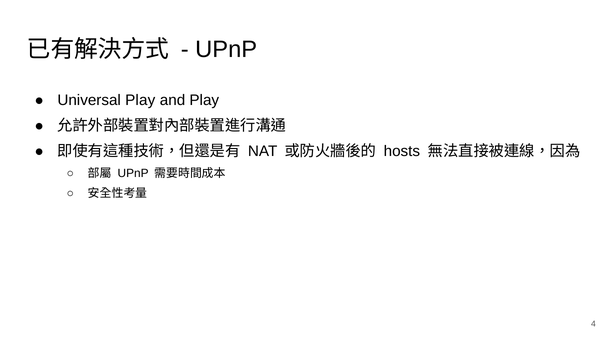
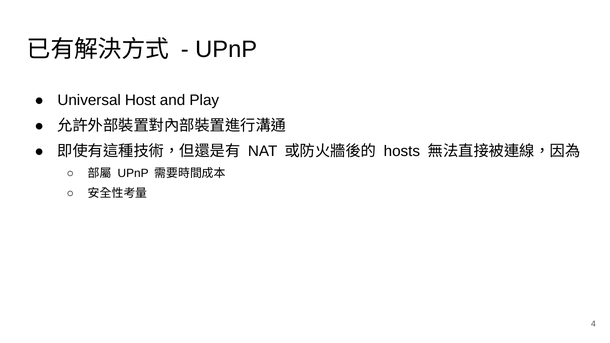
Universal Play: Play -> Host
